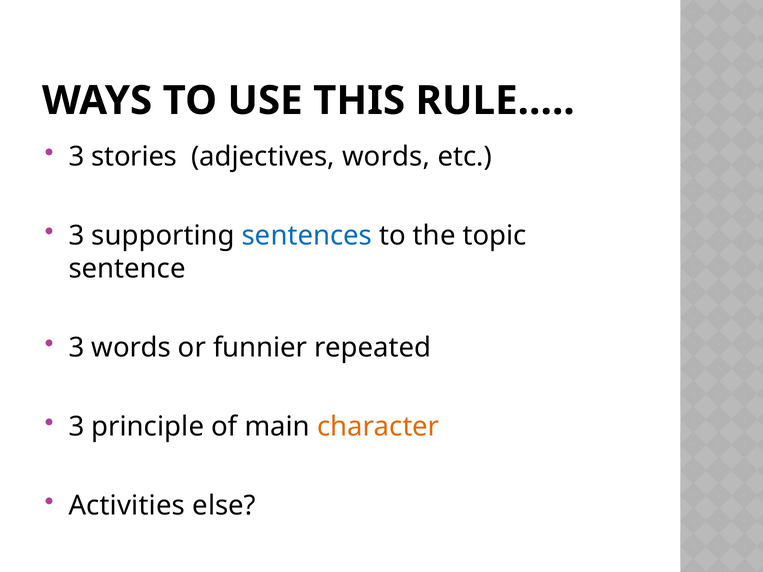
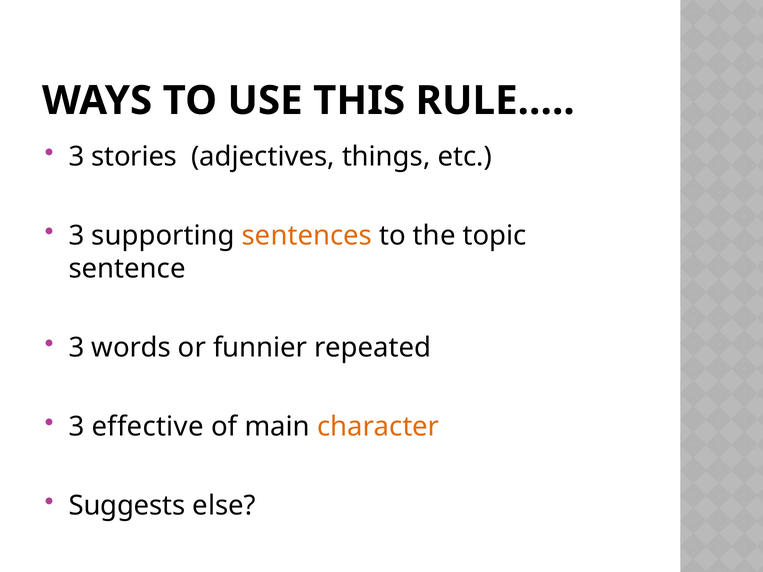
adjectives words: words -> things
sentences colour: blue -> orange
principle: principle -> effective
Activities: Activities -> Suggests
